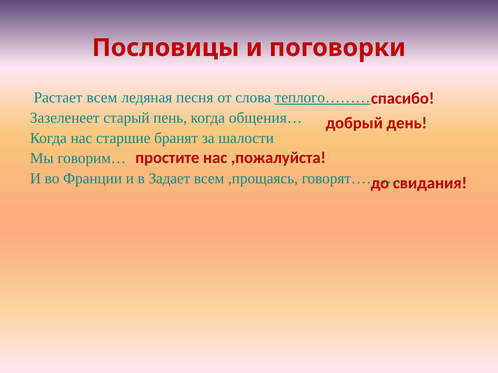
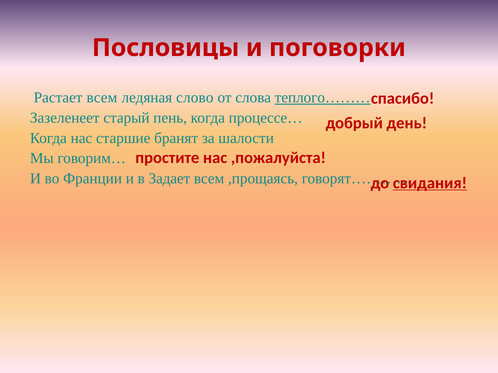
песня: песня -> слово
общения…: общения… -> процессе…
свидания underline: none -> present
